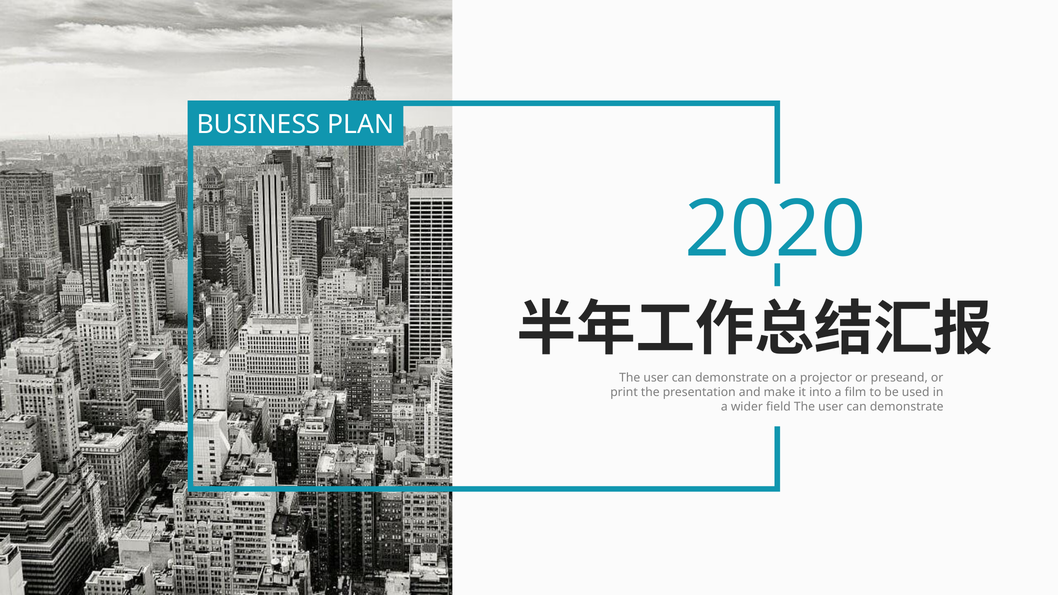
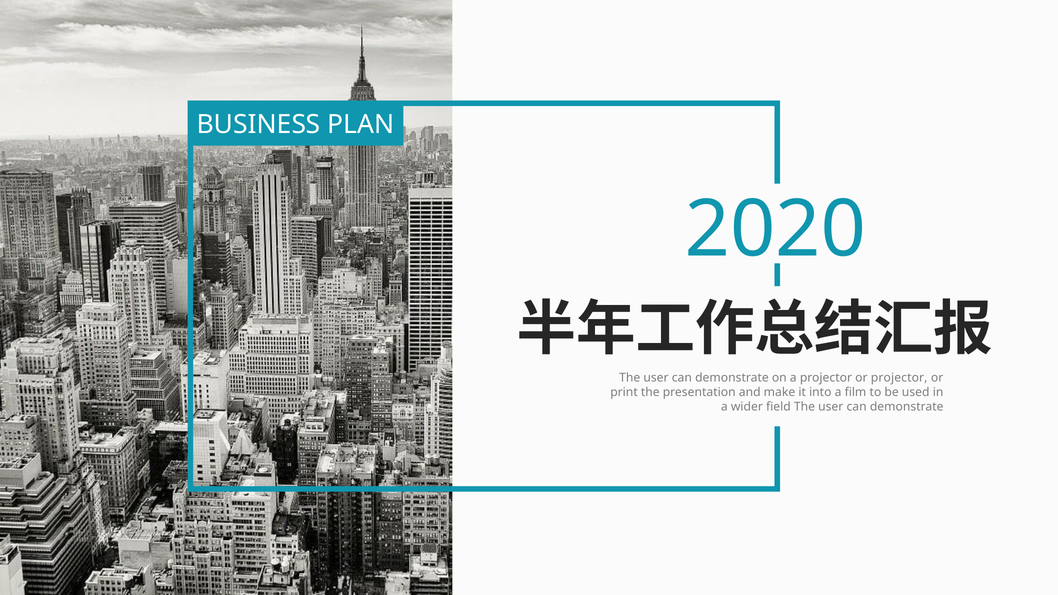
or preseand: preseand -> projector
